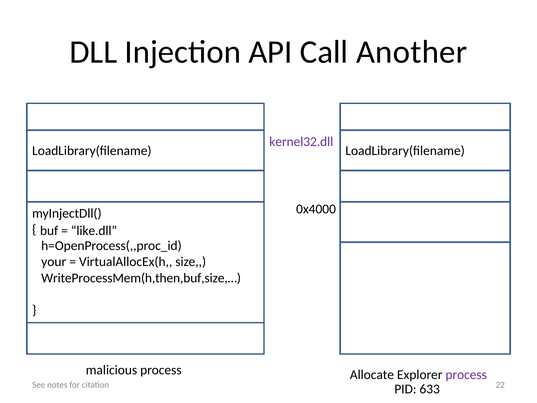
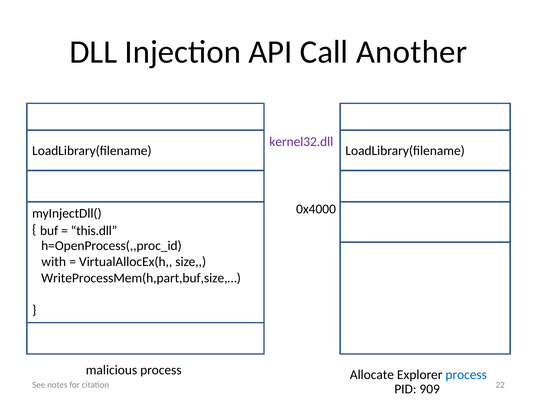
like.dll: like.dll -> this.dll
your: your -> with
WriteProcessMem(h,then,buf,size,…: WriteProcessMem(h,then,buf,size,… -> WriteProcessMem(h,part,buf,size,…
process at (466, 374) colour: purple -> blue
633: 633 -> 909
